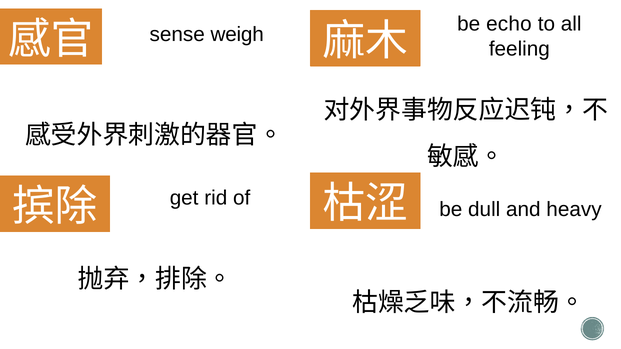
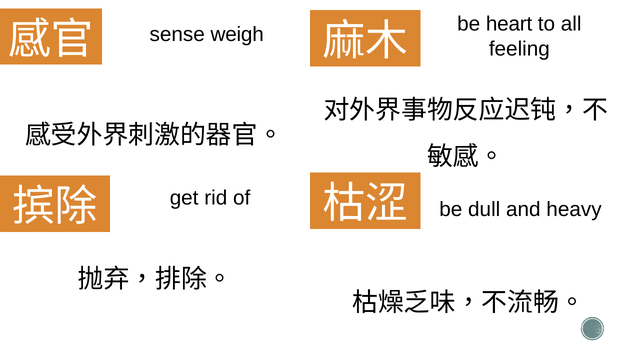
echo: echo -> heart
